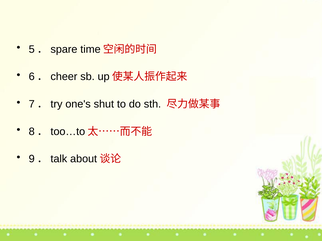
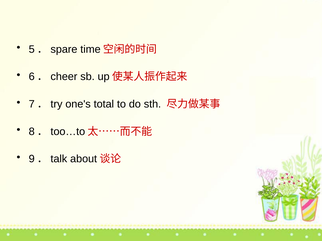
shut: shut -> total
